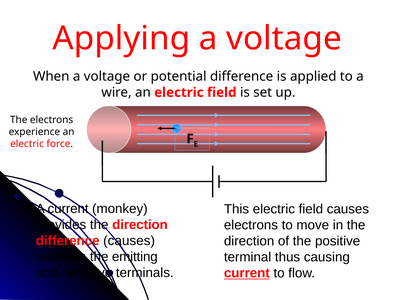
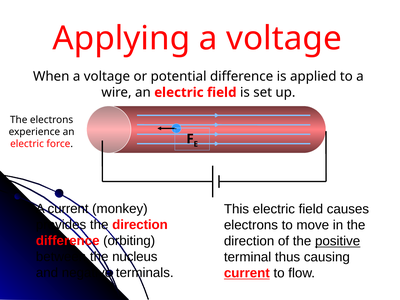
difference causes: causes -> orbiting
positive underline: none -> present
emitting: emitting -> nucleus
